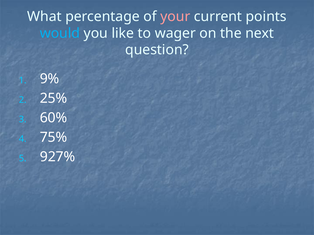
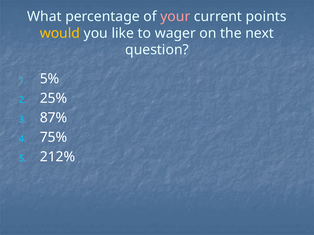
would colour: light blue -> yellow
9%: 9% -> 5%
60%: 60% -> 87%
927%: 927% -> 212%
